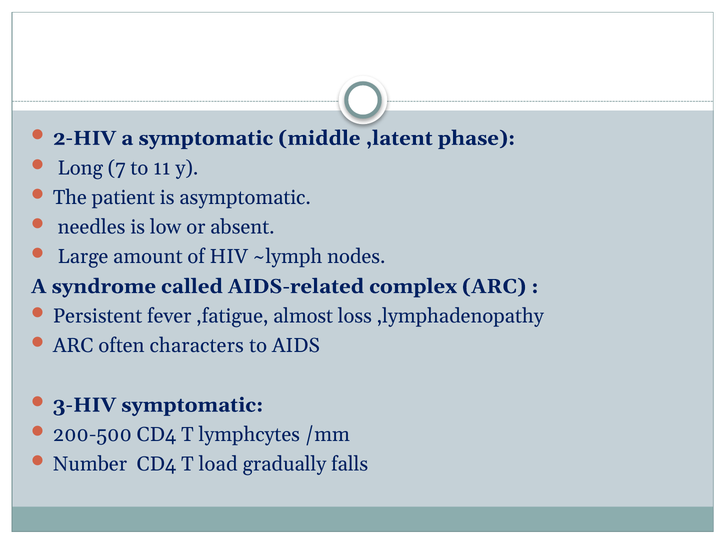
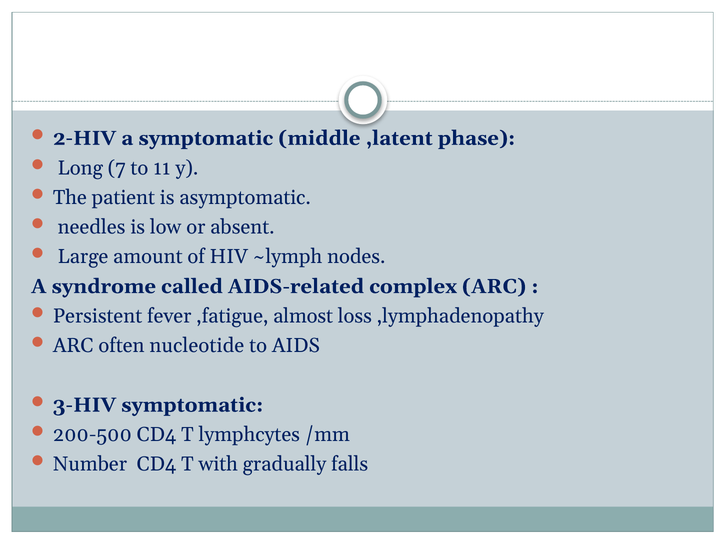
characters: characters -> nucleotide
load: load -> with
